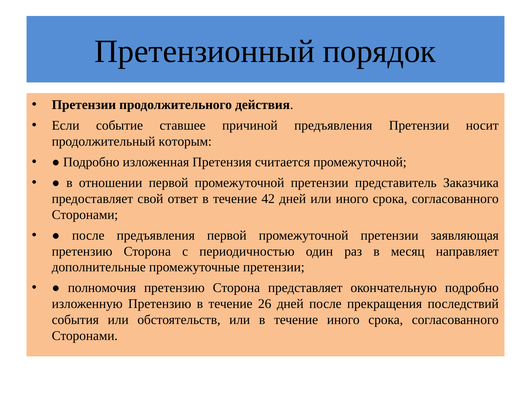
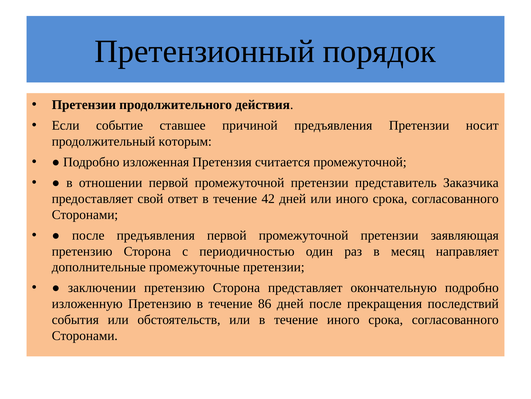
полномочия: полномочия -> заключении
26: 26 -> 86
